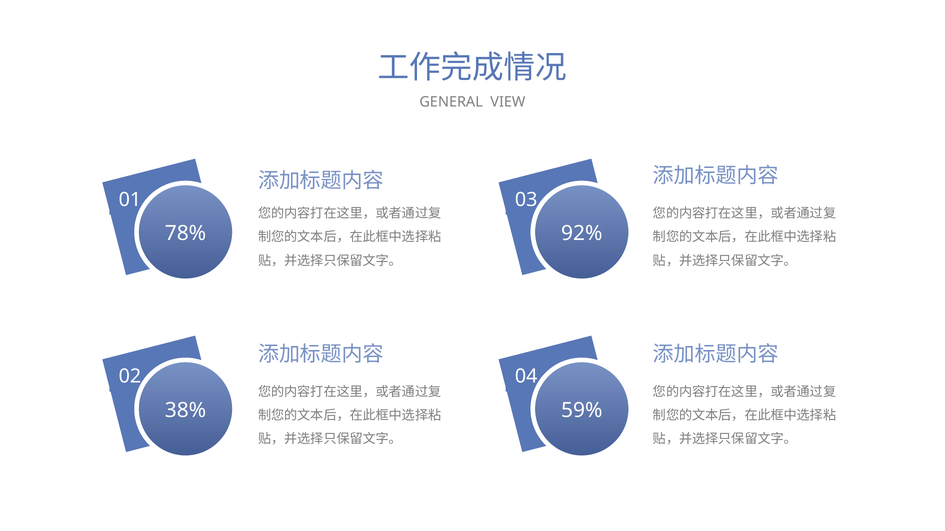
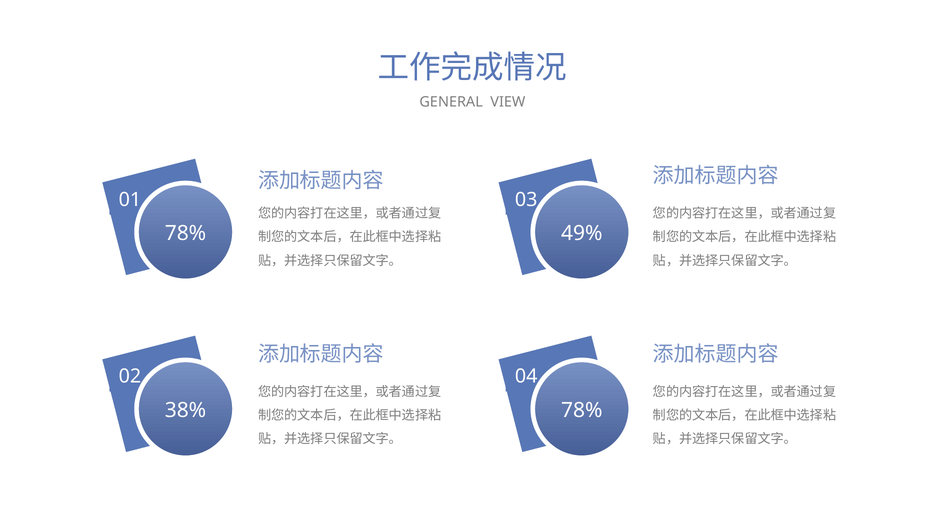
92%: 92% -> 49%
59% at (582, 411): 59% -> 78%
